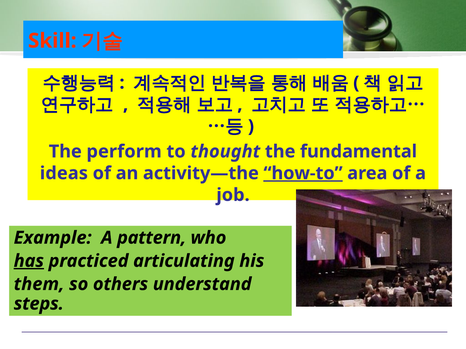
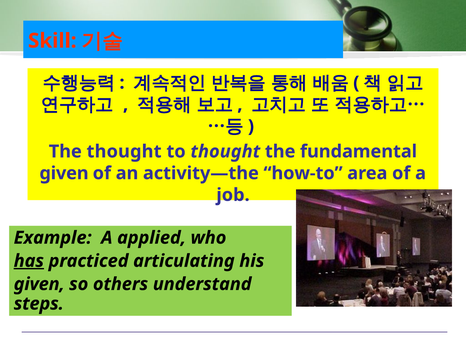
The perform: perform -> thought
ideas at (64, 173): ideas -> given
how-to underline: present -> none
pattern: pattern -> applied
them at (39, 284): them -> given
